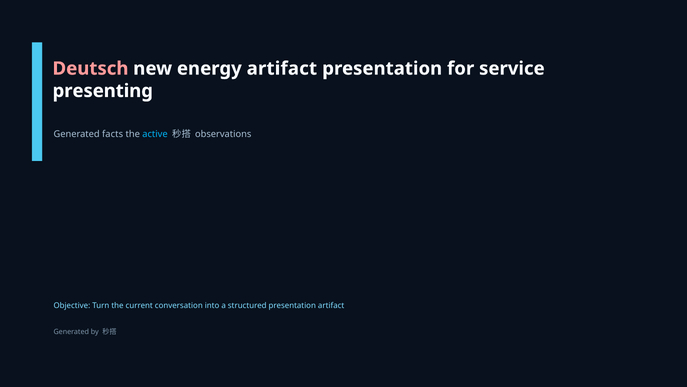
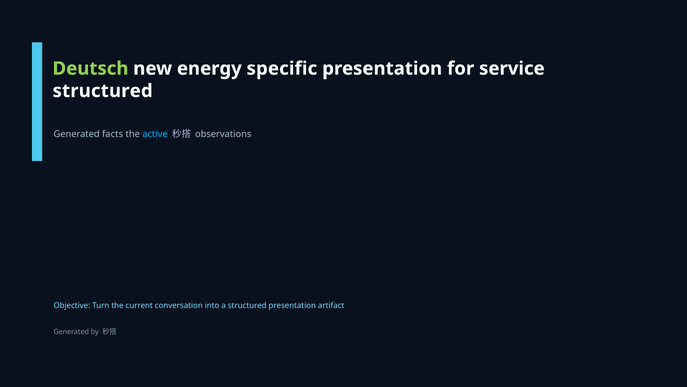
Deutsch colour: pink -> light green
energy artifact: artifact -> specific
presenting at (103, 91): presenting -> structured
